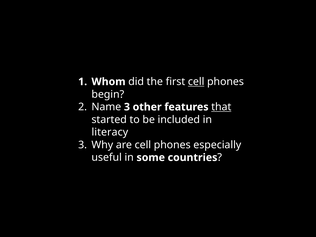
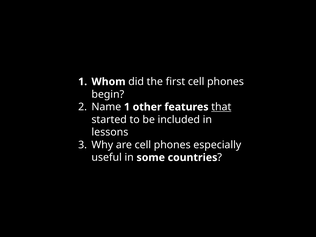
cell at (196, 82) underline: present -> none
Name 3: 3 -> 1
literacy: literacy -> lessons
